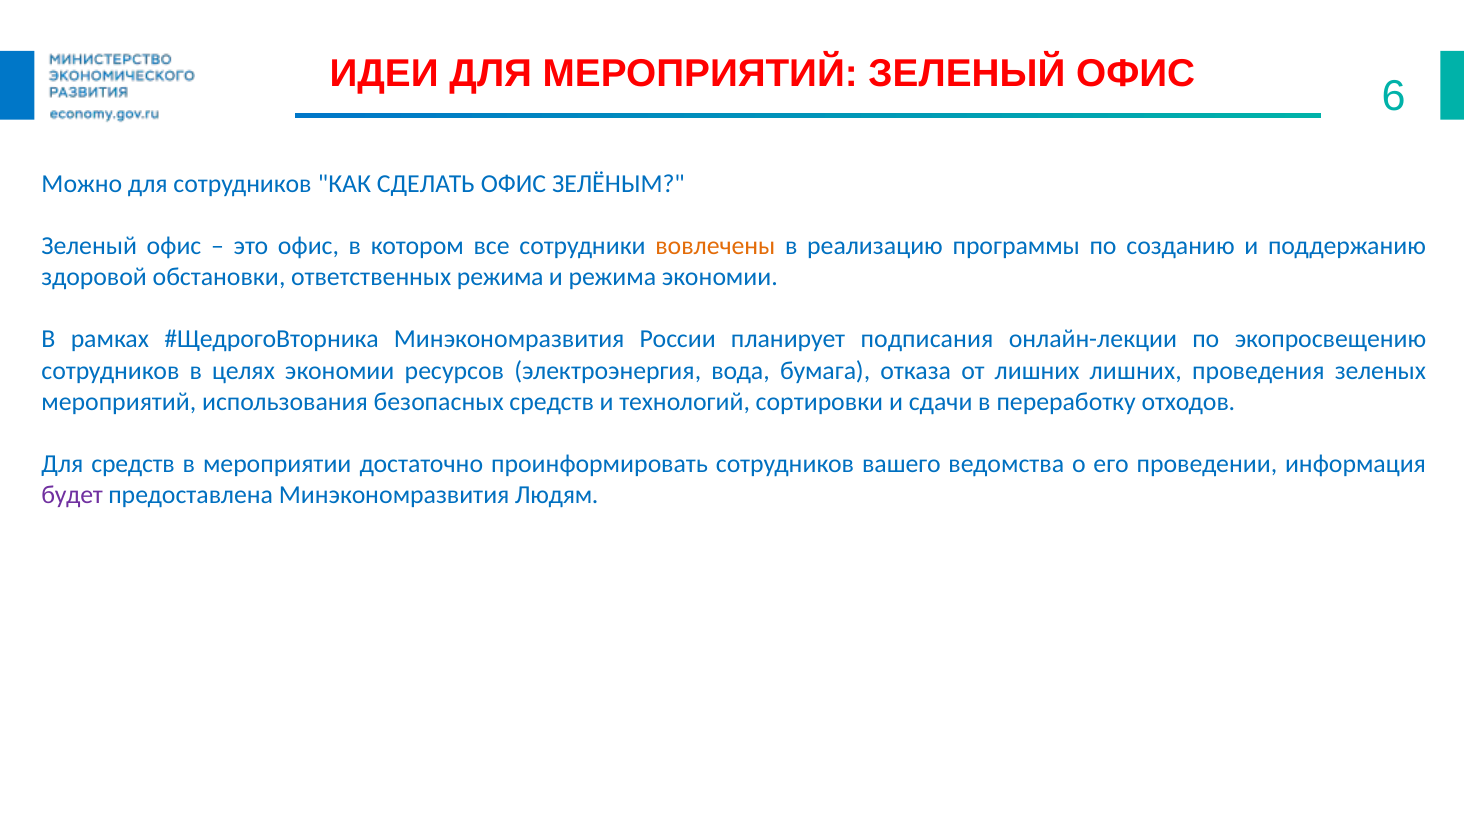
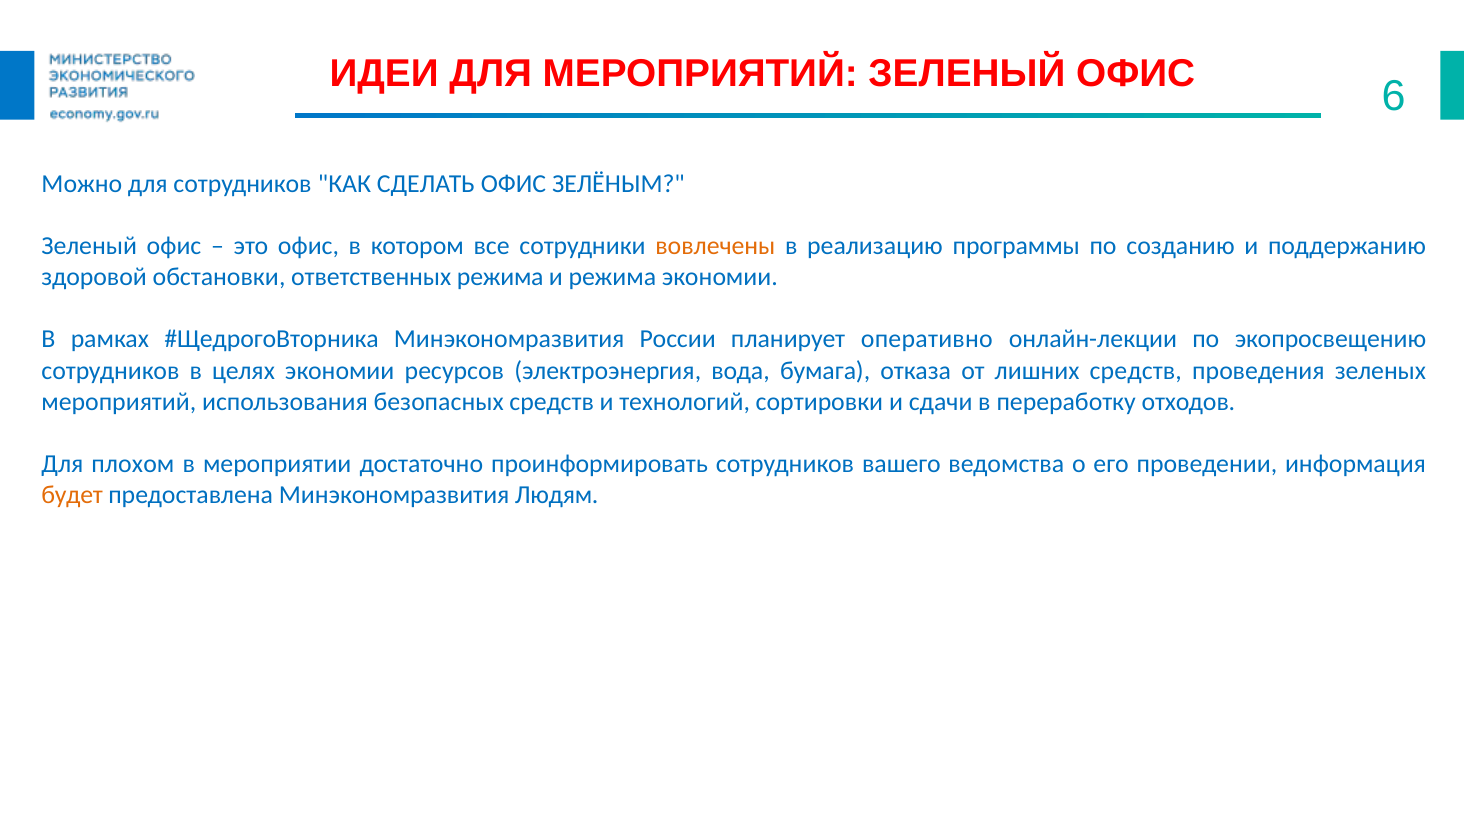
подписания: подписания -> оперативно
лишних лишних: лишних -> средств
Для средств: средств -> плохом
будет colour: purple -> orange
